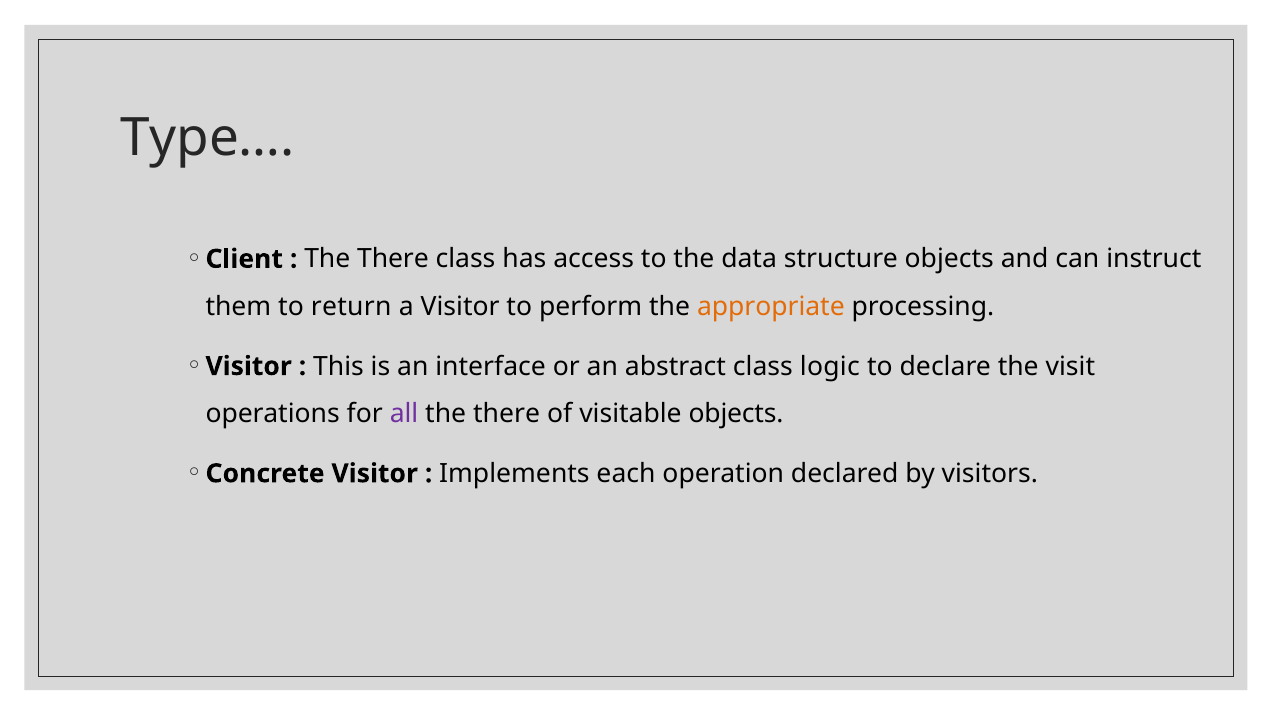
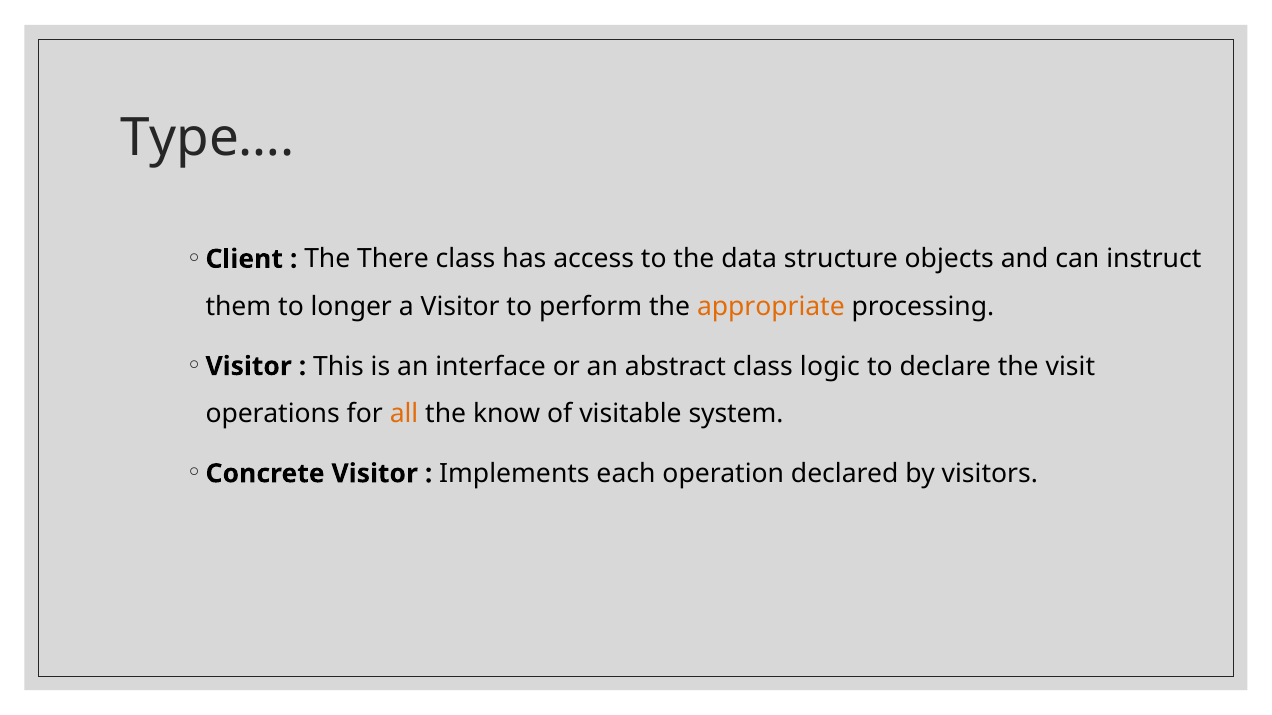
return: return -> longer
all colour: purple -> orange
there at (507, 414): there -> know
visitable objects: objects -> system
